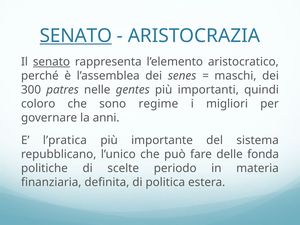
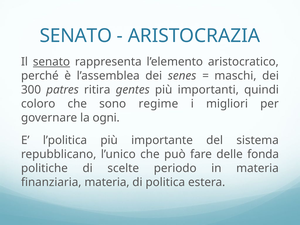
SENATO at (76, 36) underline: present -> none
nelle: nelle -> ritira
anni: anni -> ogni
l’pratica: l’pratica -> l’politica
finanziaria definita: definita -> materia
